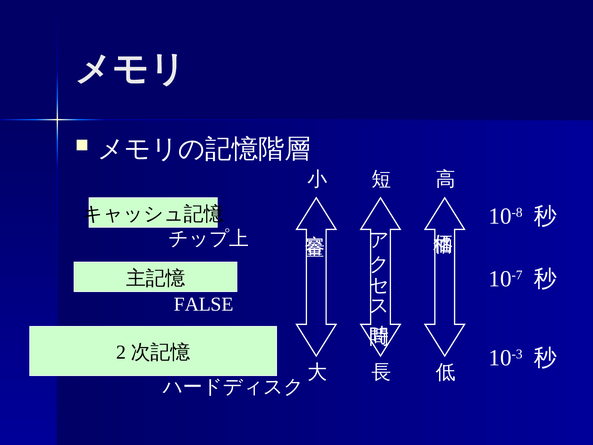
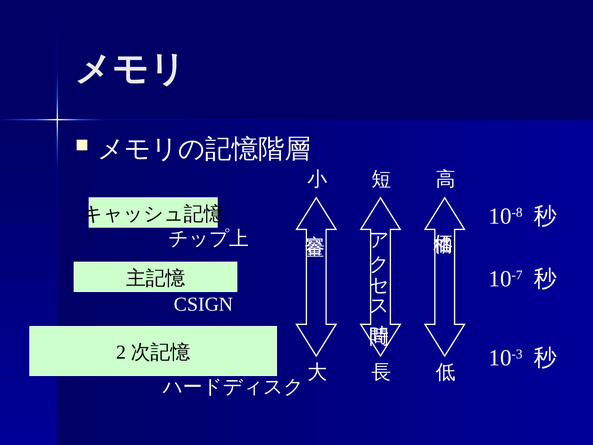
FALSE: FALSE -> CSIGN
